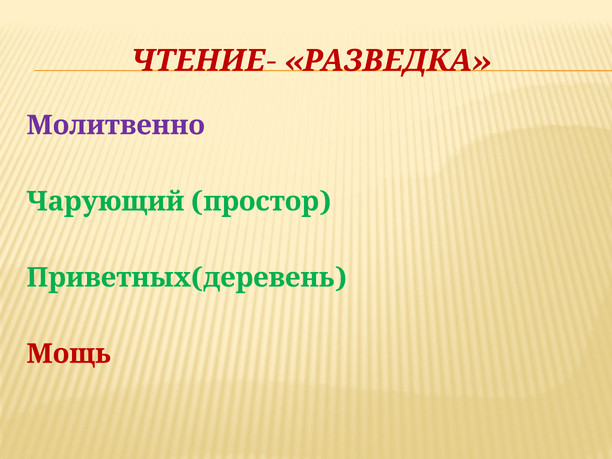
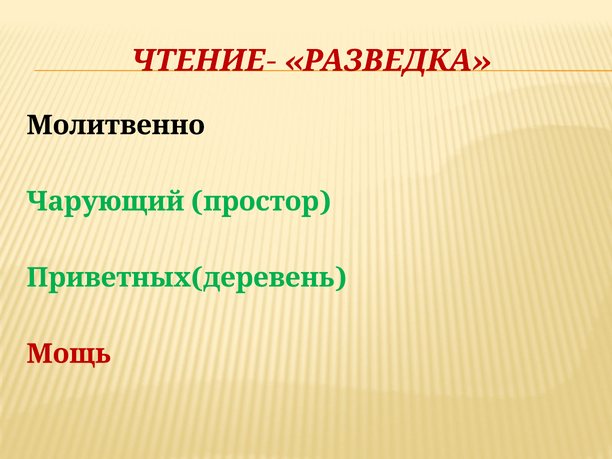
Молитвенно colour: purple -> black
